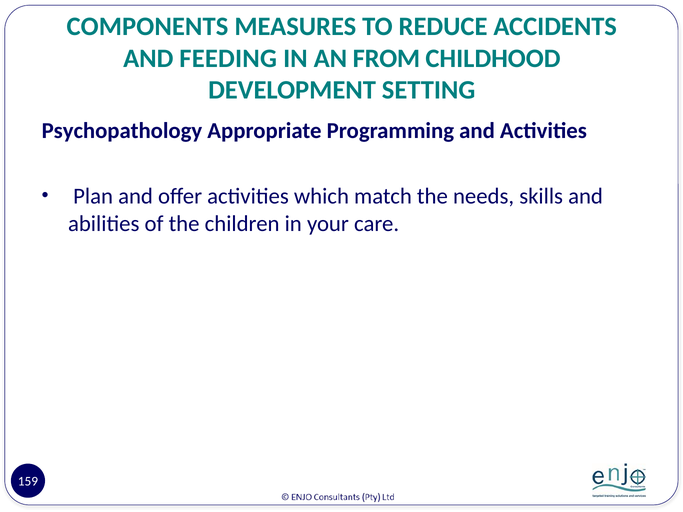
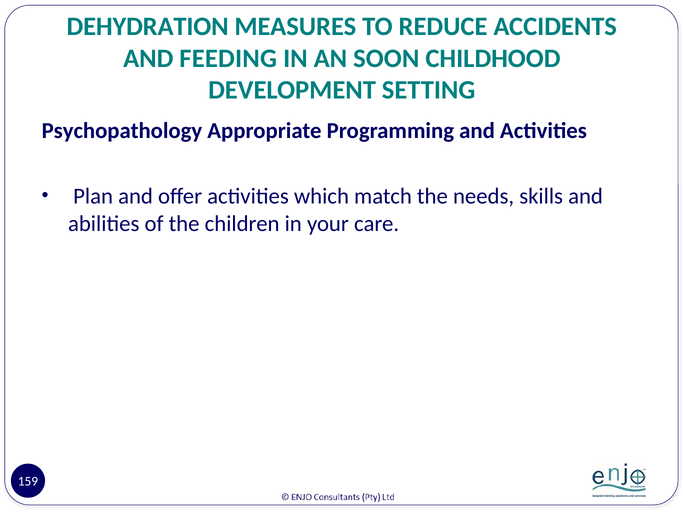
COMPONENTS: COMPONENTS -> DEHYDRATION
FROM: FROM -> SOON
